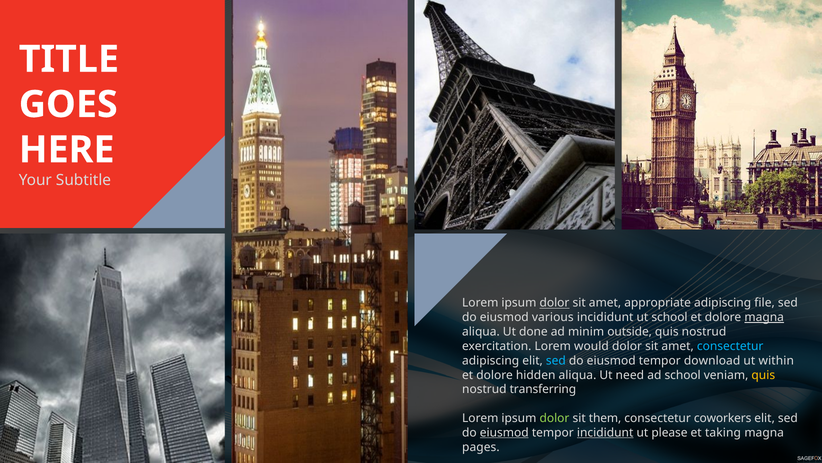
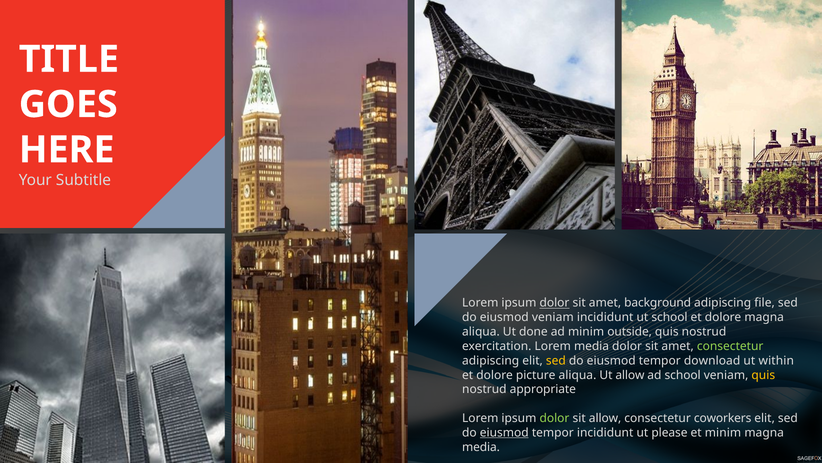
appropriate: appropriate -> background
various at (553, 317): various -> veniam
magna at (764, 317) underline: present -> none
Lorem would: would -> media
consectetur at (730, 346) colour: light blue -> light green
sed at (556, 360) colour: light blue -> yellow
hidden: hidden -> picture
Ut need: need -> allow
transferring: transferring -> appropriate
sit them: them -> allow
incididunt at (605, 432) underline: present -> none
et taking: taking -> minim
pages at (481, 446): pages -> media
